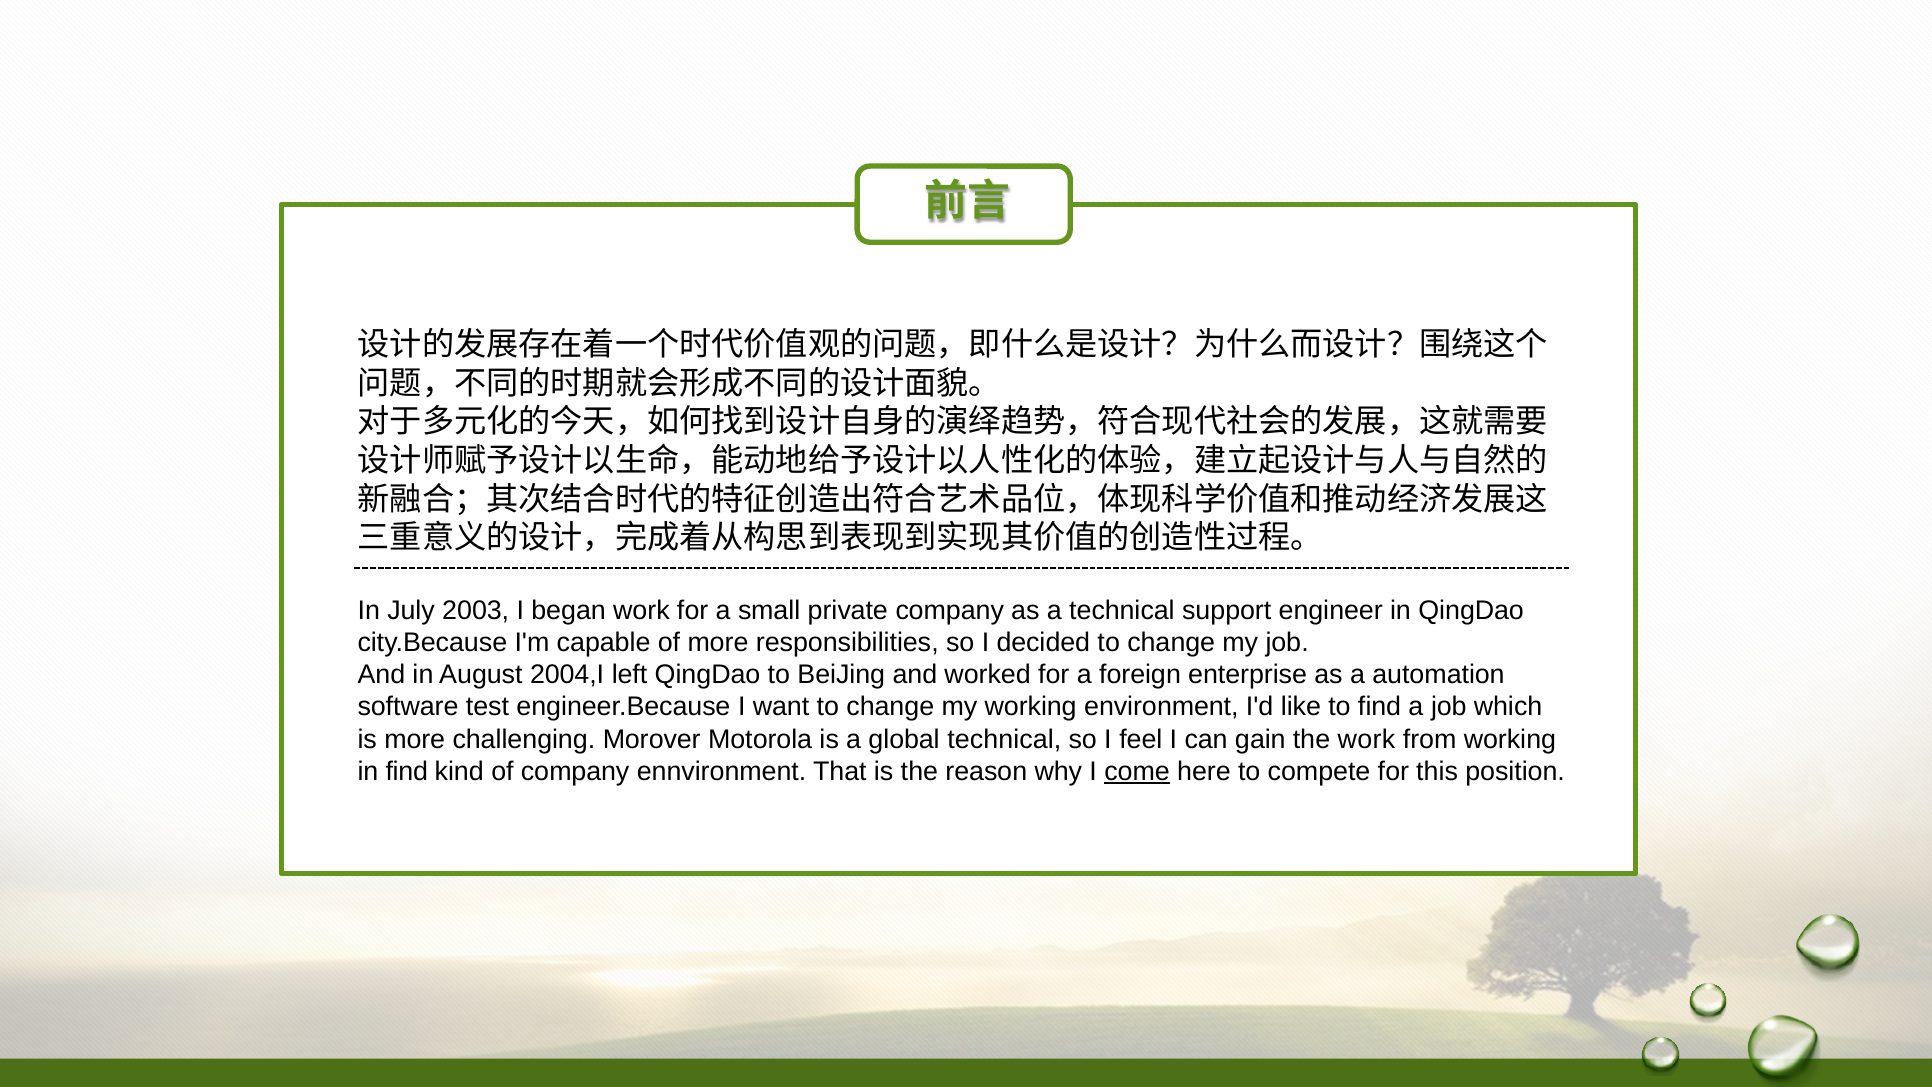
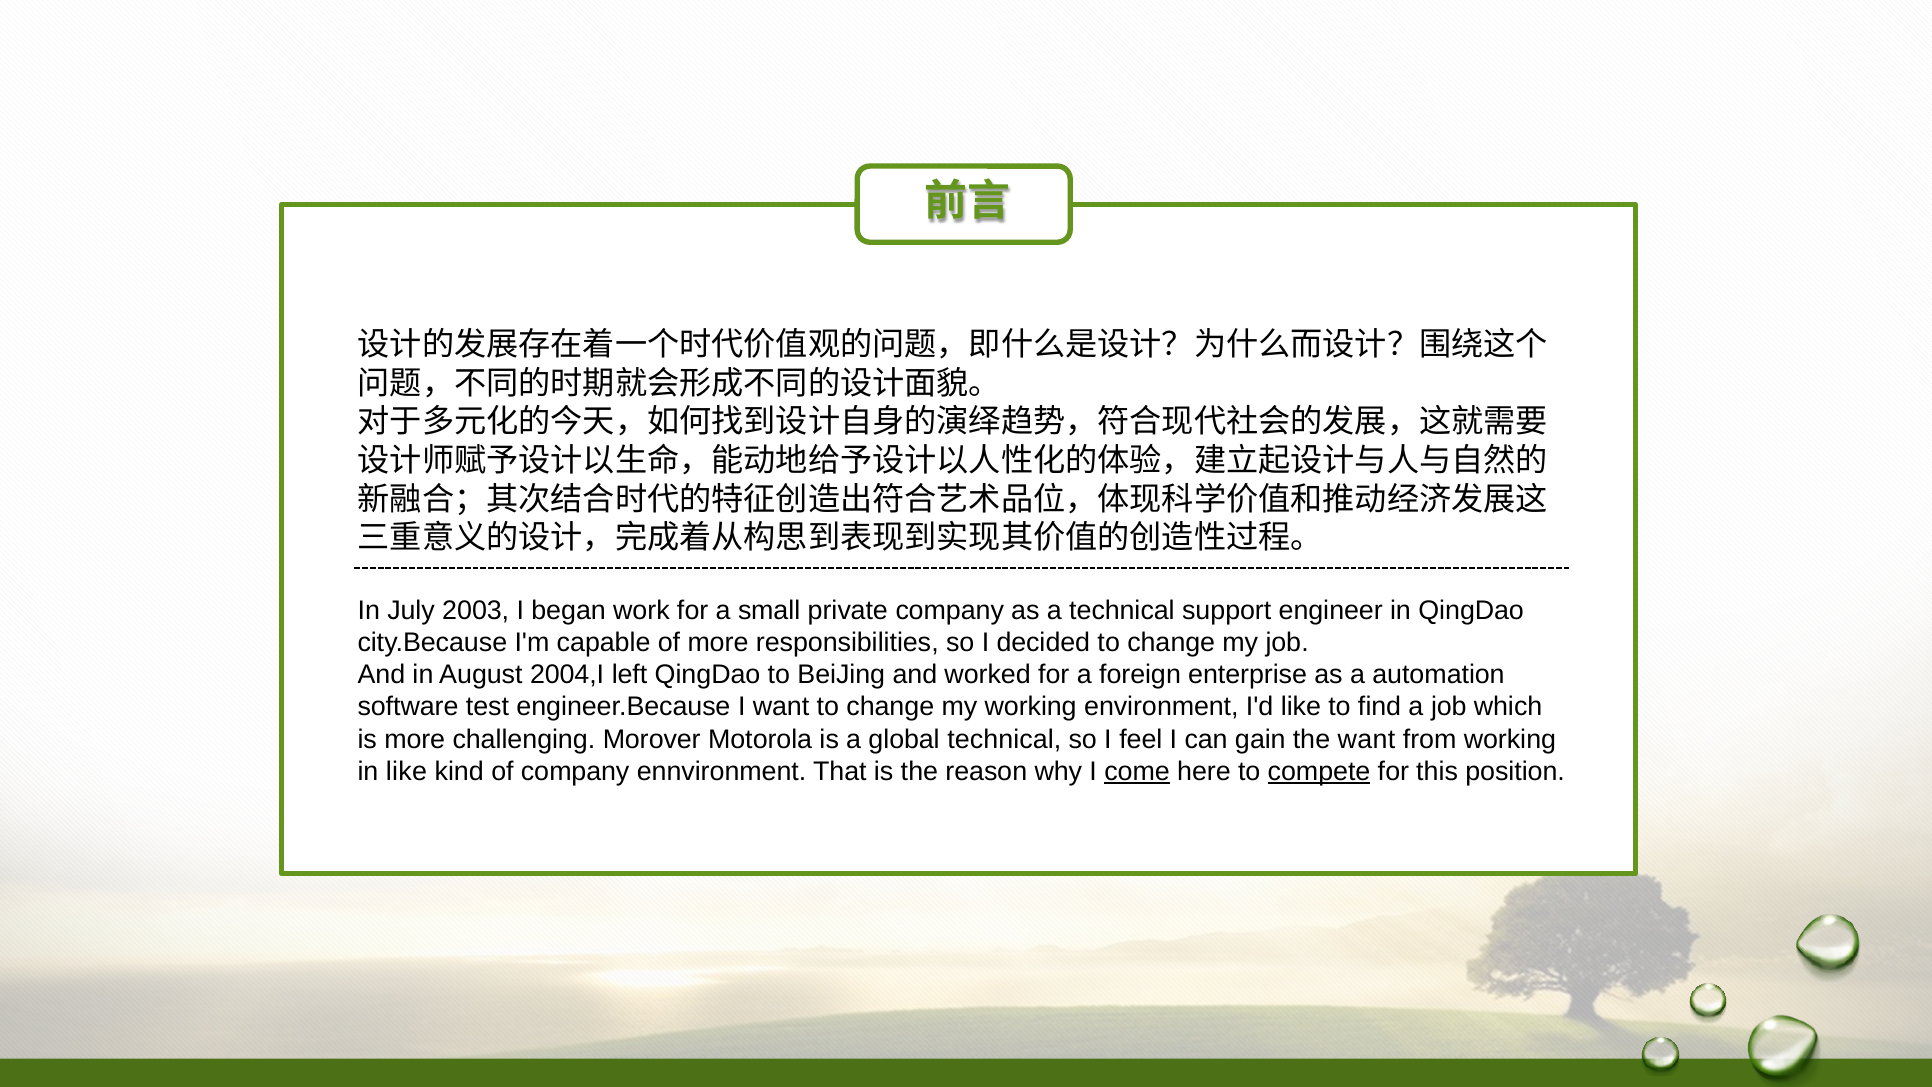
the work: work -> want
in find: find -> like
compete underline: none -> present
